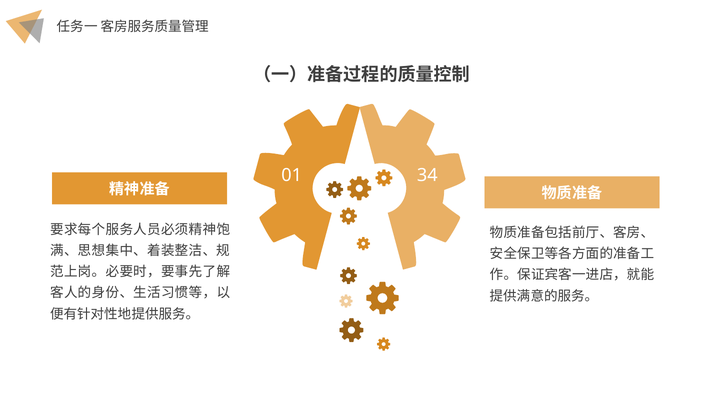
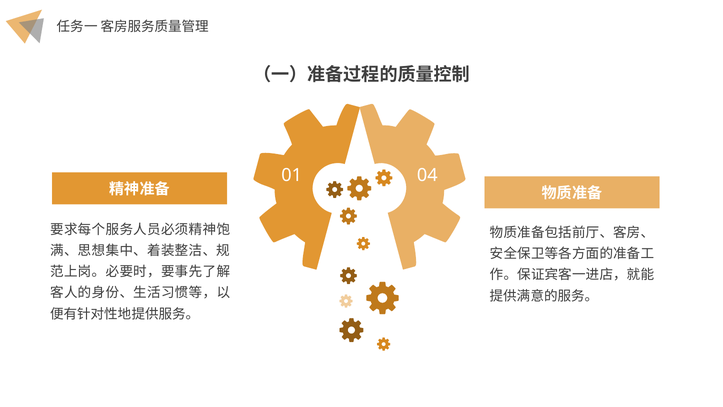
34: 34 -> 04
